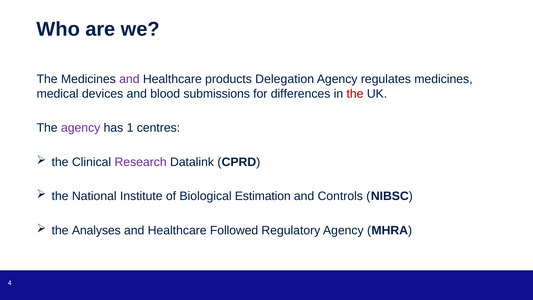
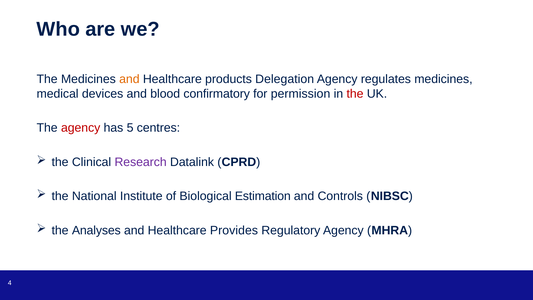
and at (129, 79) colour: purple -> orange
submissions: submissions -> confirmatory
differences: differences -> permission
agency at (81, 128) colour: purple -> red
1: 1 -> 5
Followed: Followed -> Provides
